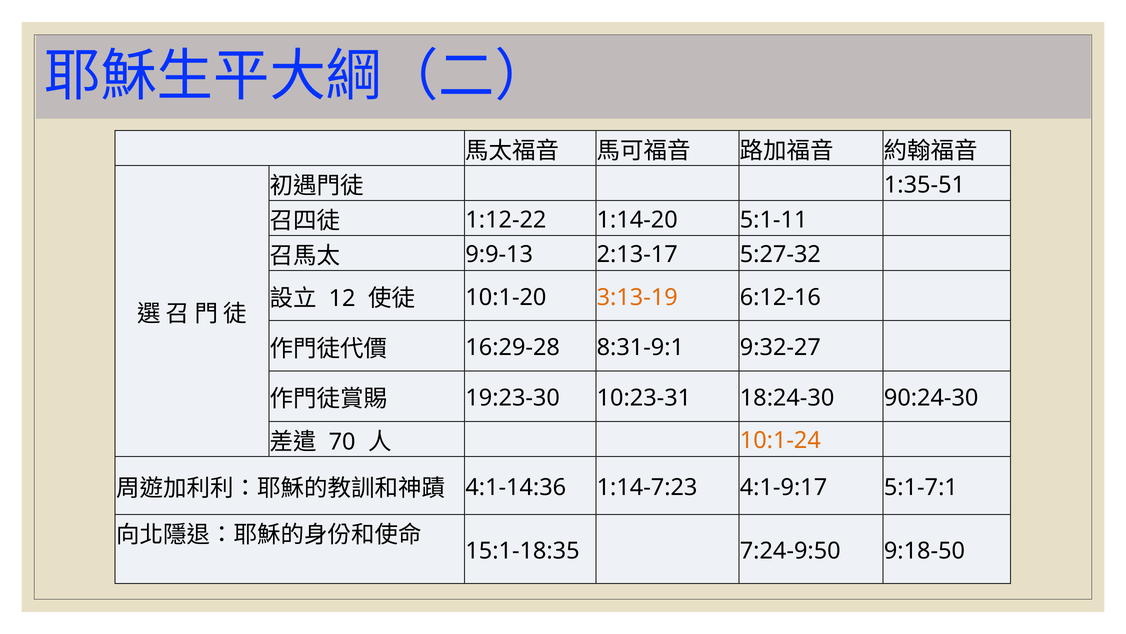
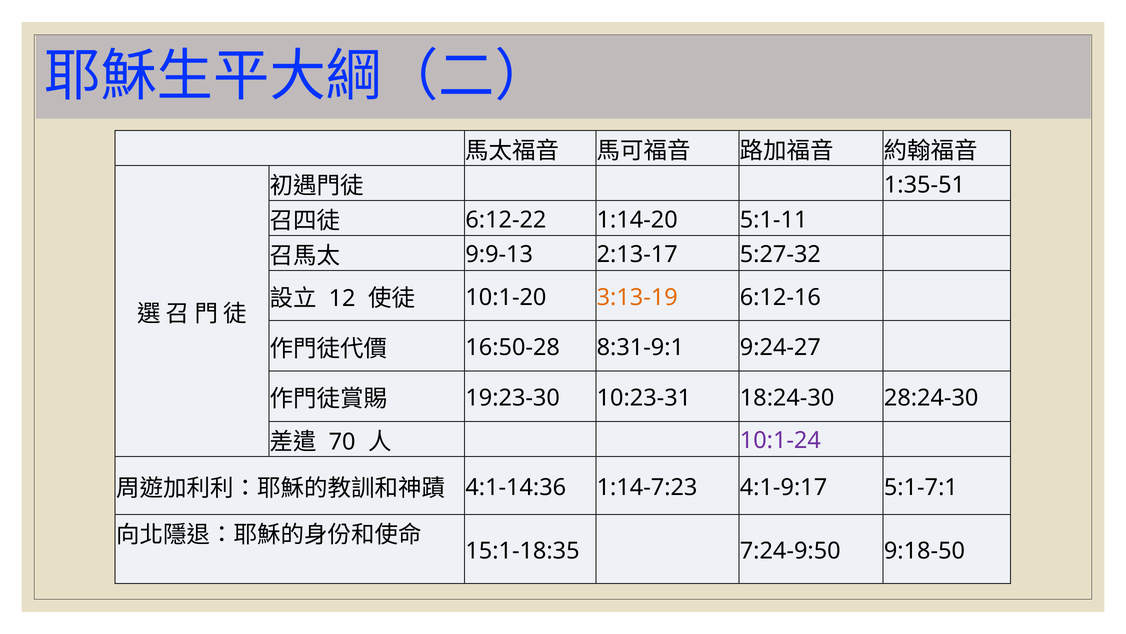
1:12-22: 1:12-22 -> 6:12-22
16:29-28: 16:29-28 -> 16:50-28
9:32-27: 9:32-27 -> 9:24-27
90:24-30: 90:24-30 -> 28:24-30
10:1-24 colour: orange -> purple
